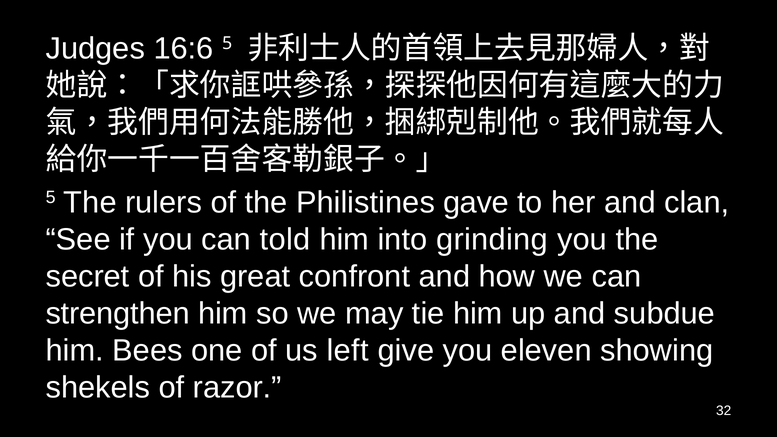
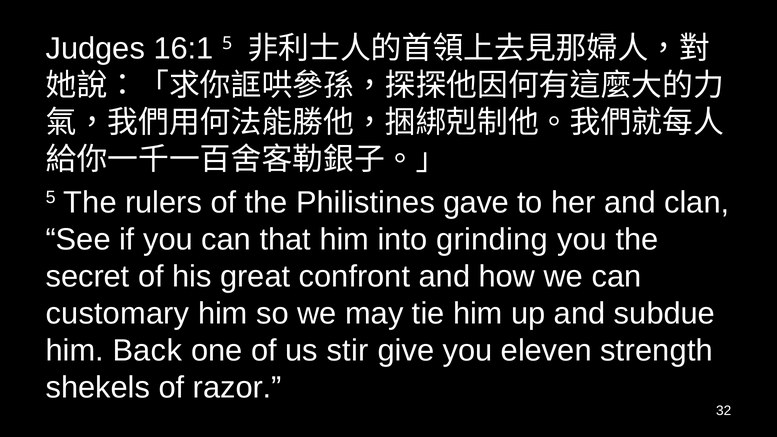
16:6: 16:6 -> 16:1
told: told -> that
strengthen: strengthen -> customary
Bees: Bees -> Back
left: left -> stir
showing: showing -> strength
